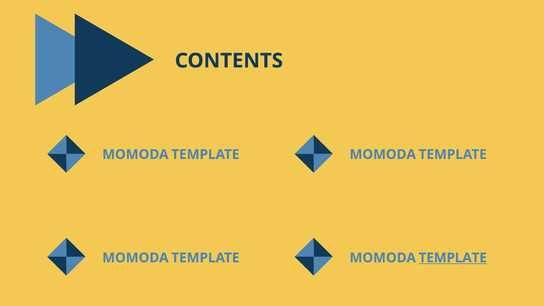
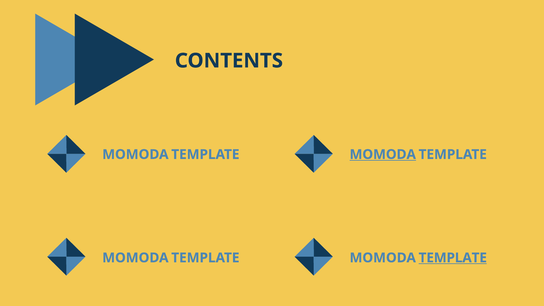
MOMODA at (383, 154) underline: none -> present
